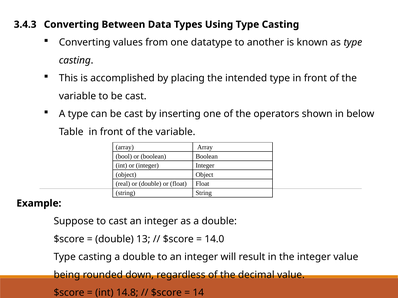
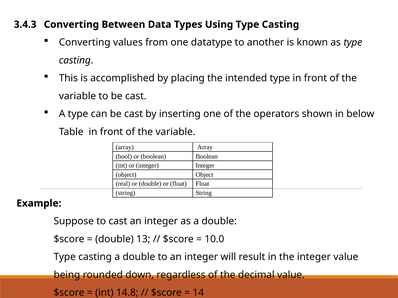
14.0: 14.0 -> 10.0
